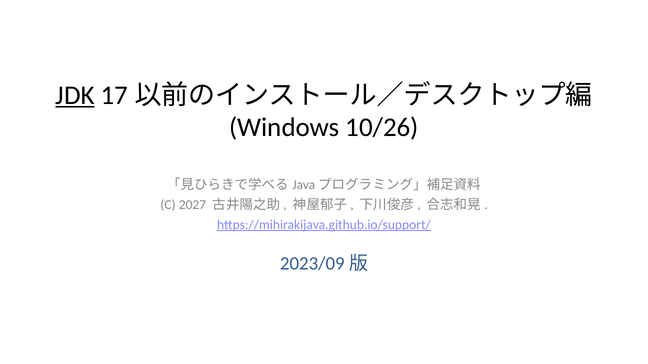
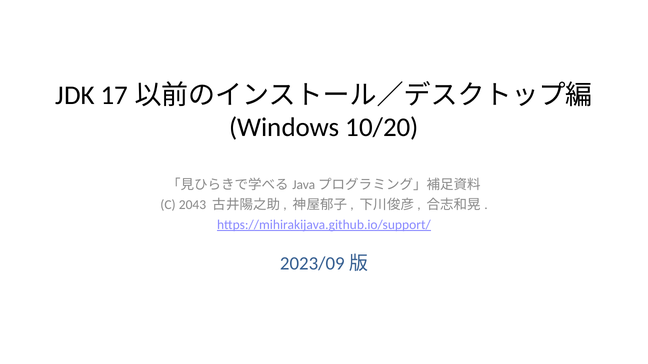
JDK underline: present -> none
10/26: 10/26 -> 10/20
2027: 2027 -> 2043
